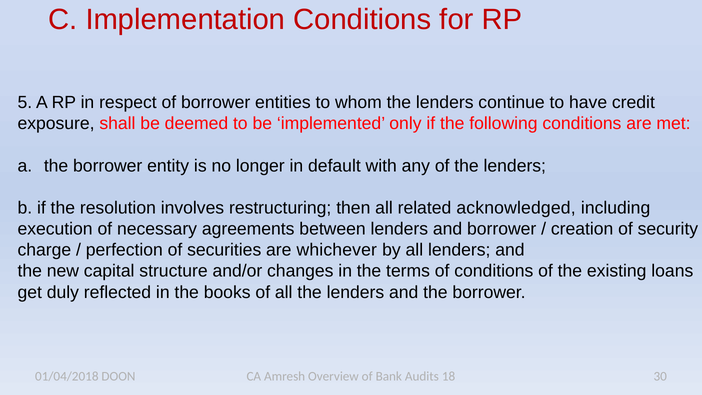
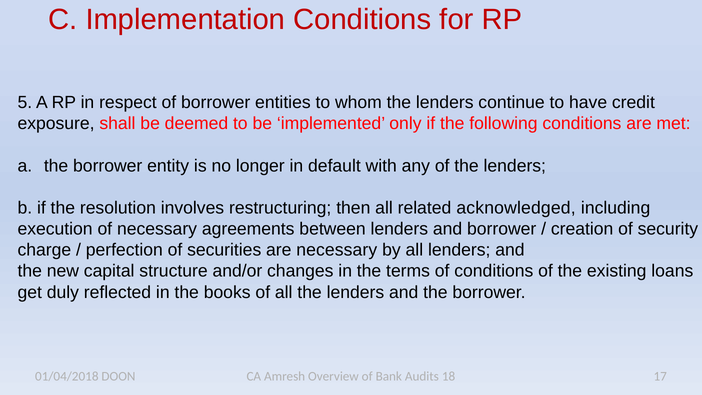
are whichever: whichever -> necessary
30: 30 -> 17
